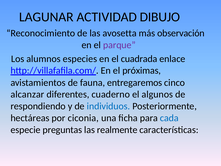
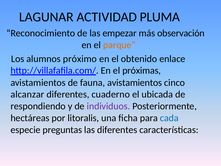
DIBUJO: DIBUJO -> PLUMA
avosetta: avosetta -> empezar
parque colour: purple -> orange
especies: especies -> próximo
cuadrada: cuadrada -> obtenido
fauna entregaremos: entregaremos -> avistamientos
algunos: algunos -> ubicada
individuos colour: blue -> purple
ciconia: ciconia -> litoralis
las realmente: realmente -> diferentes
